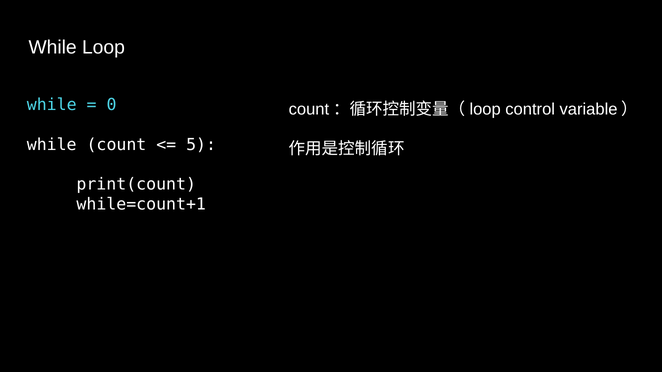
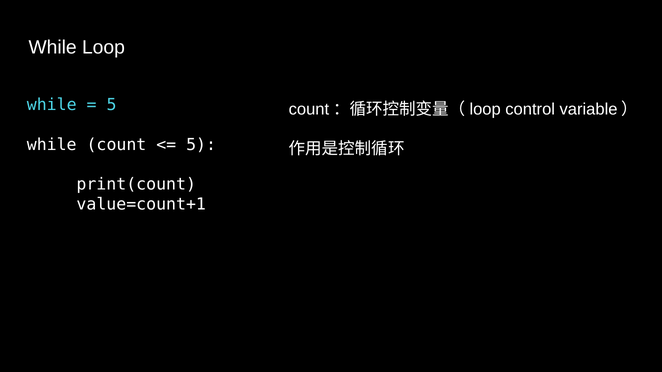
0 at (111, 105): 0 -> 5
while=count+1: while=count+1 -> value=count+1
